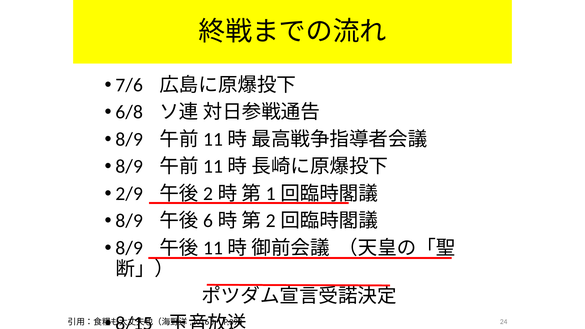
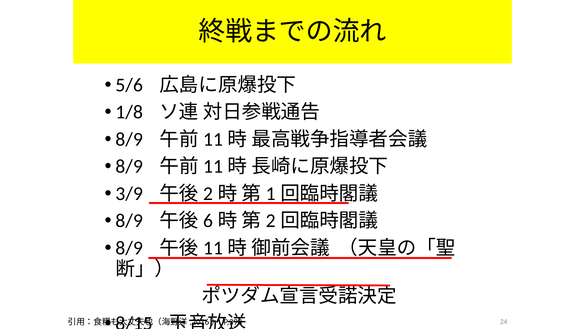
7/6: 7/6 -> 5/6
6/8: 6/8 -> 1/8
2/9: 2/9 -> 3/9
